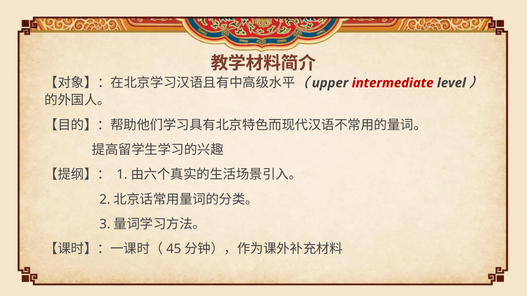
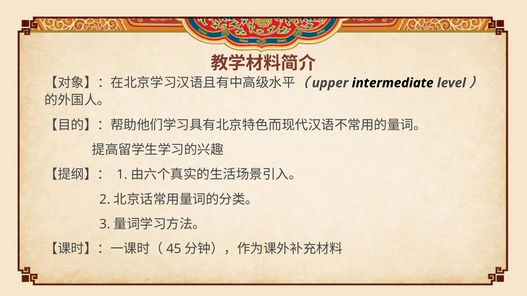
intermediate colour: red -> black
